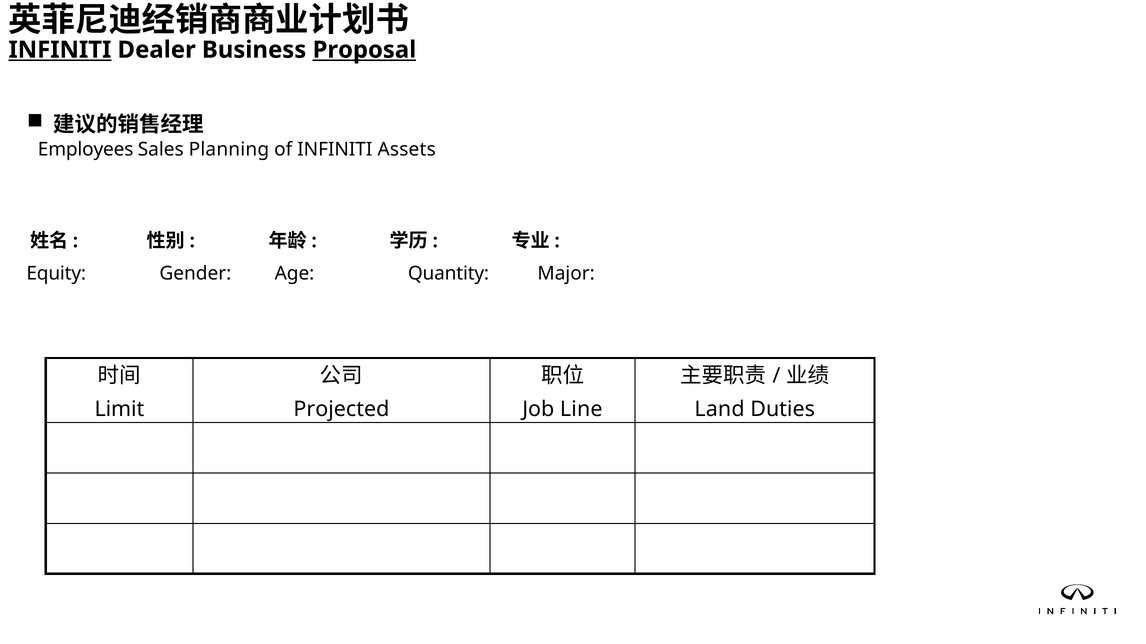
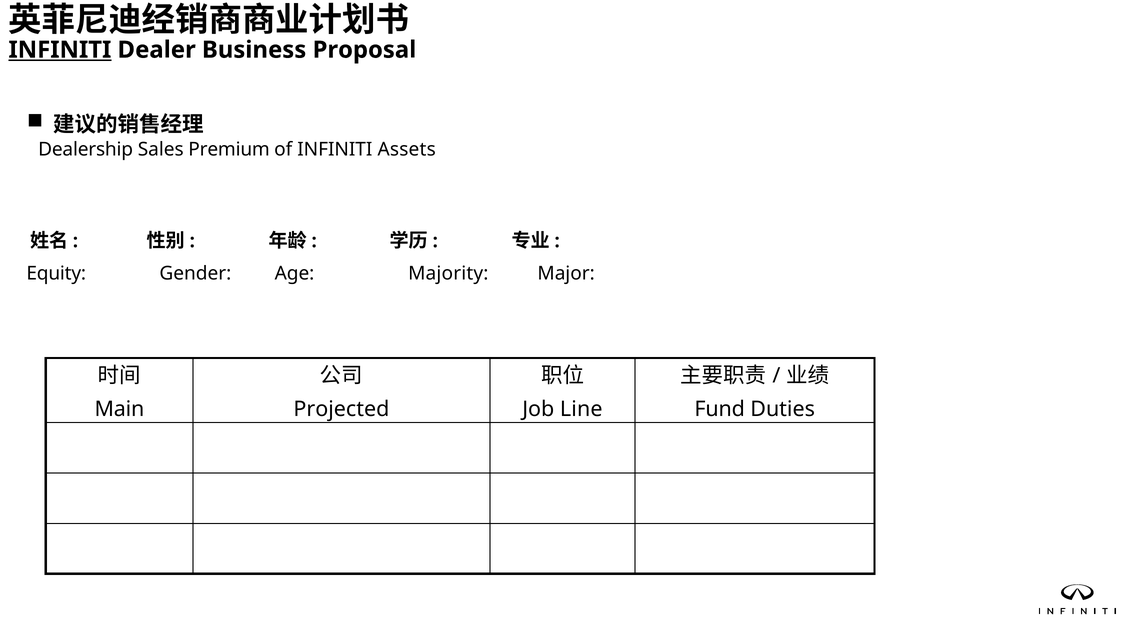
Proposal underline: present -> none
Employees: Employees -> Dealership
Planning: Planning -> Premium
Quantity: Quantity -> Majority
Limit: Limit -> Main
Land: Land -> Fund
